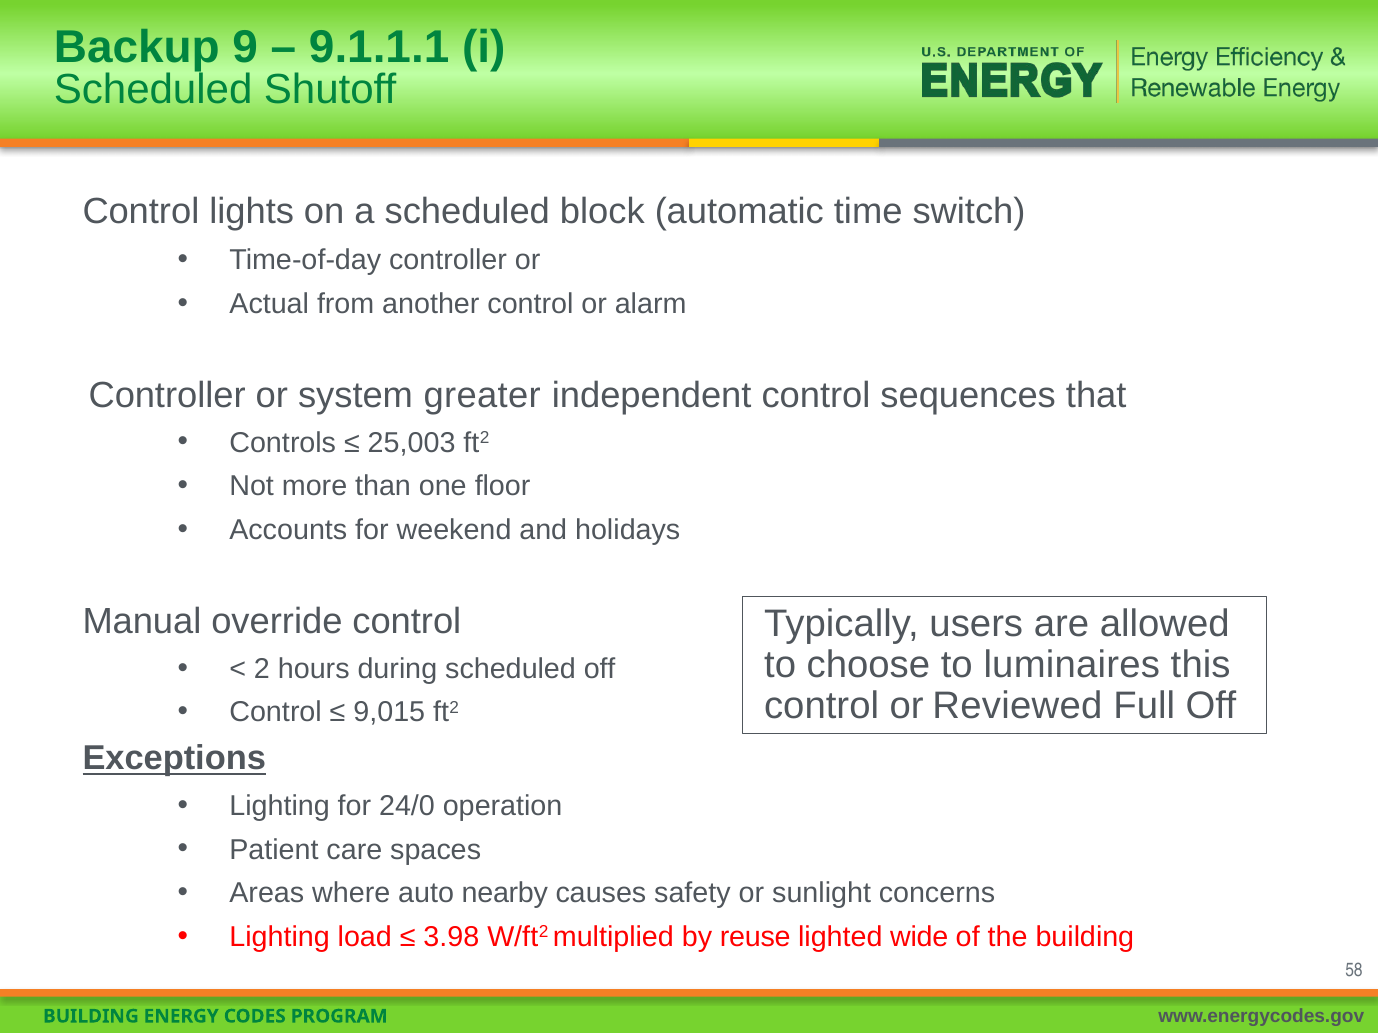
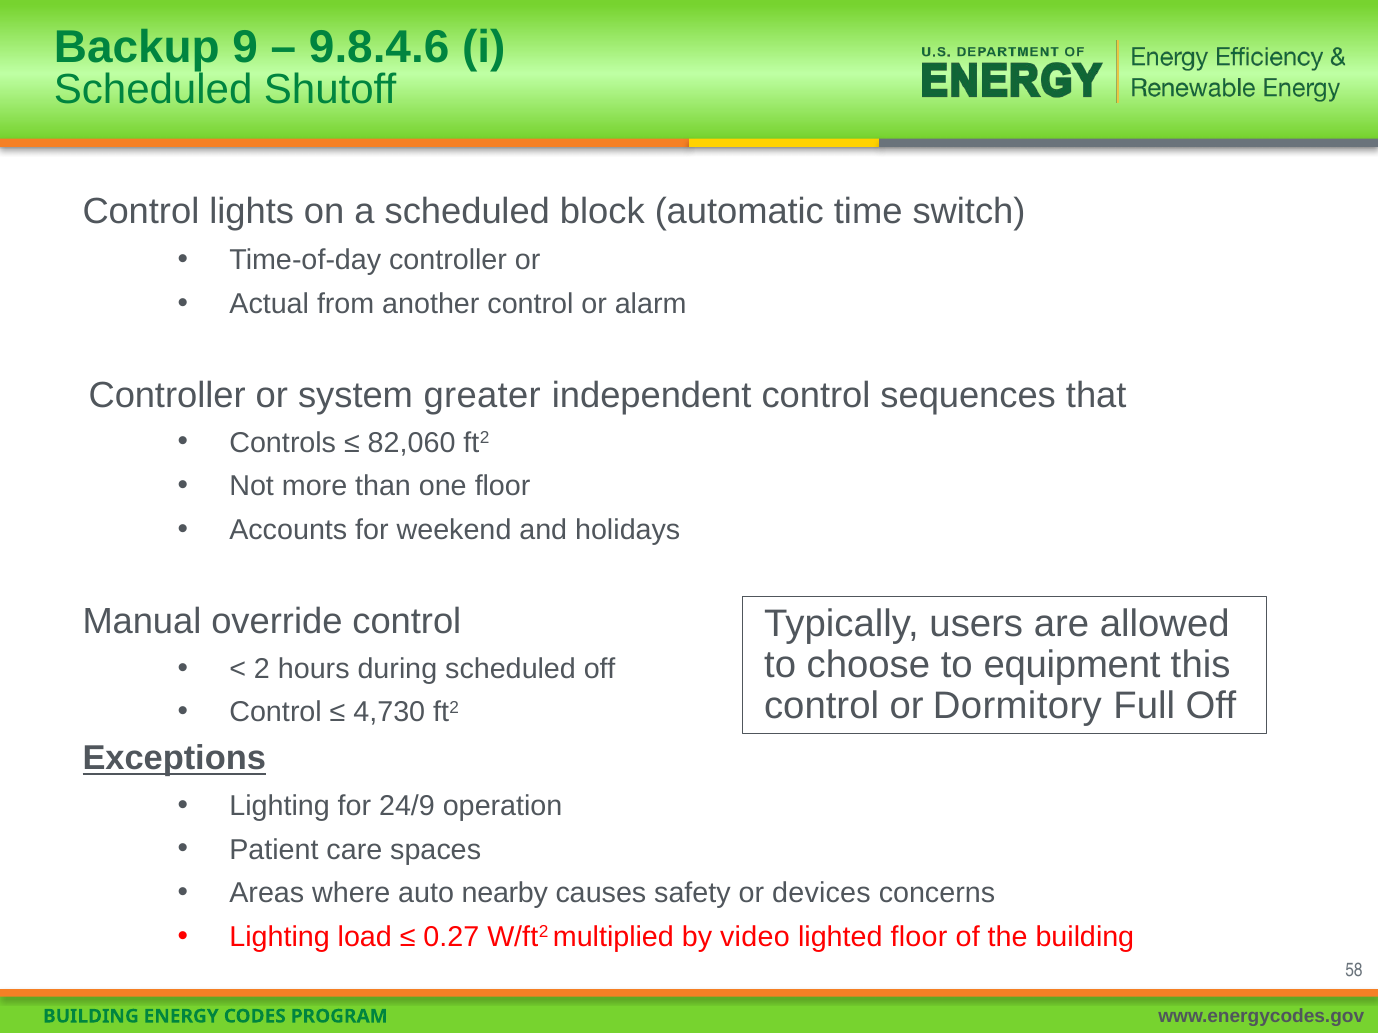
9.1.1.1: 9.1.1.1 -> 9.8.4.6
25,003: 25,003 -> 82,060
luminaires: luminaires -> equipment
Reviewed: Reviewed -> Dormitory
9,015: 9,015 -> 4,730
24/0: 24/0 -> 24/9
sunlight: sunlight -> devices
3.98: 3.98 -> 0.27
reuse: reuse -> video
lighted wide: wide -> floor
